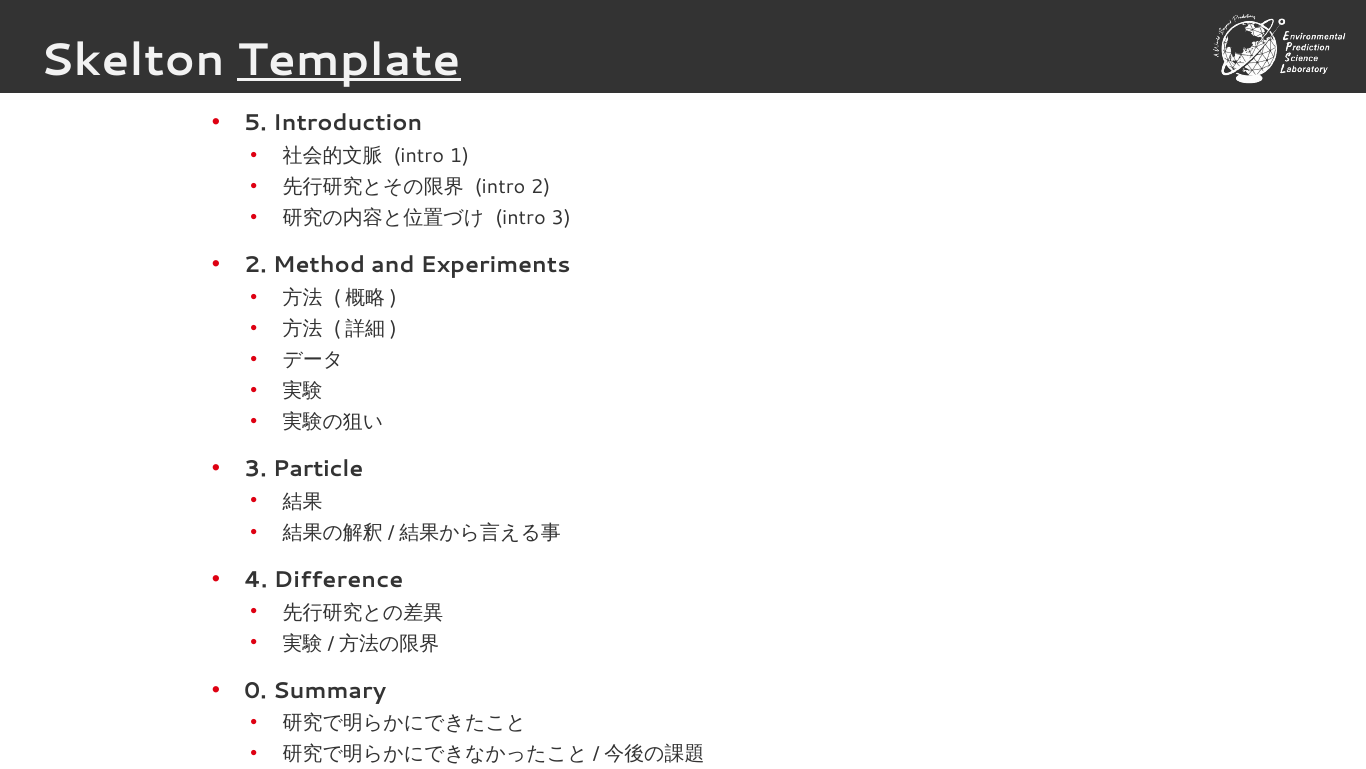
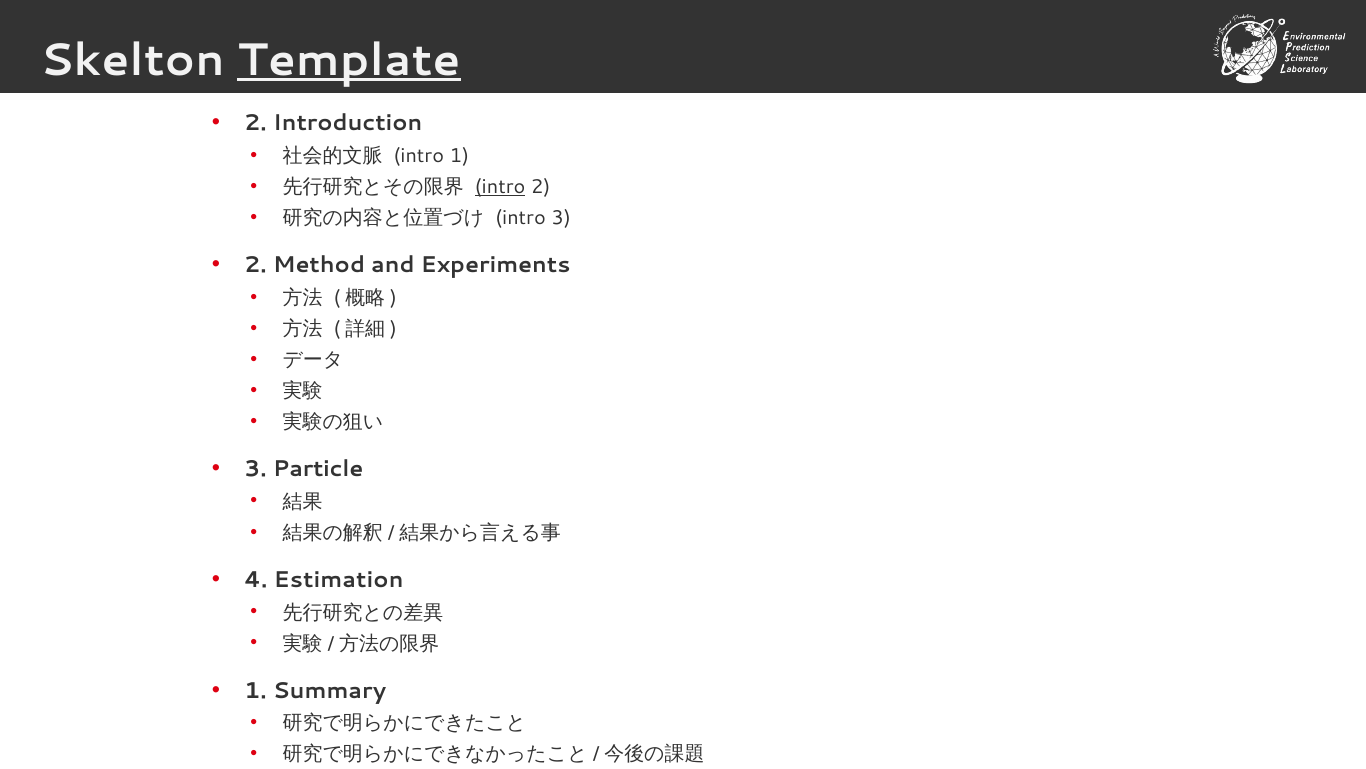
5 at (255, 123): 5 -> 2
intro at (500, 187) underline: none -> present
Difference: Difference -> Estimation
0 at (255, 690): 0 -> 1
